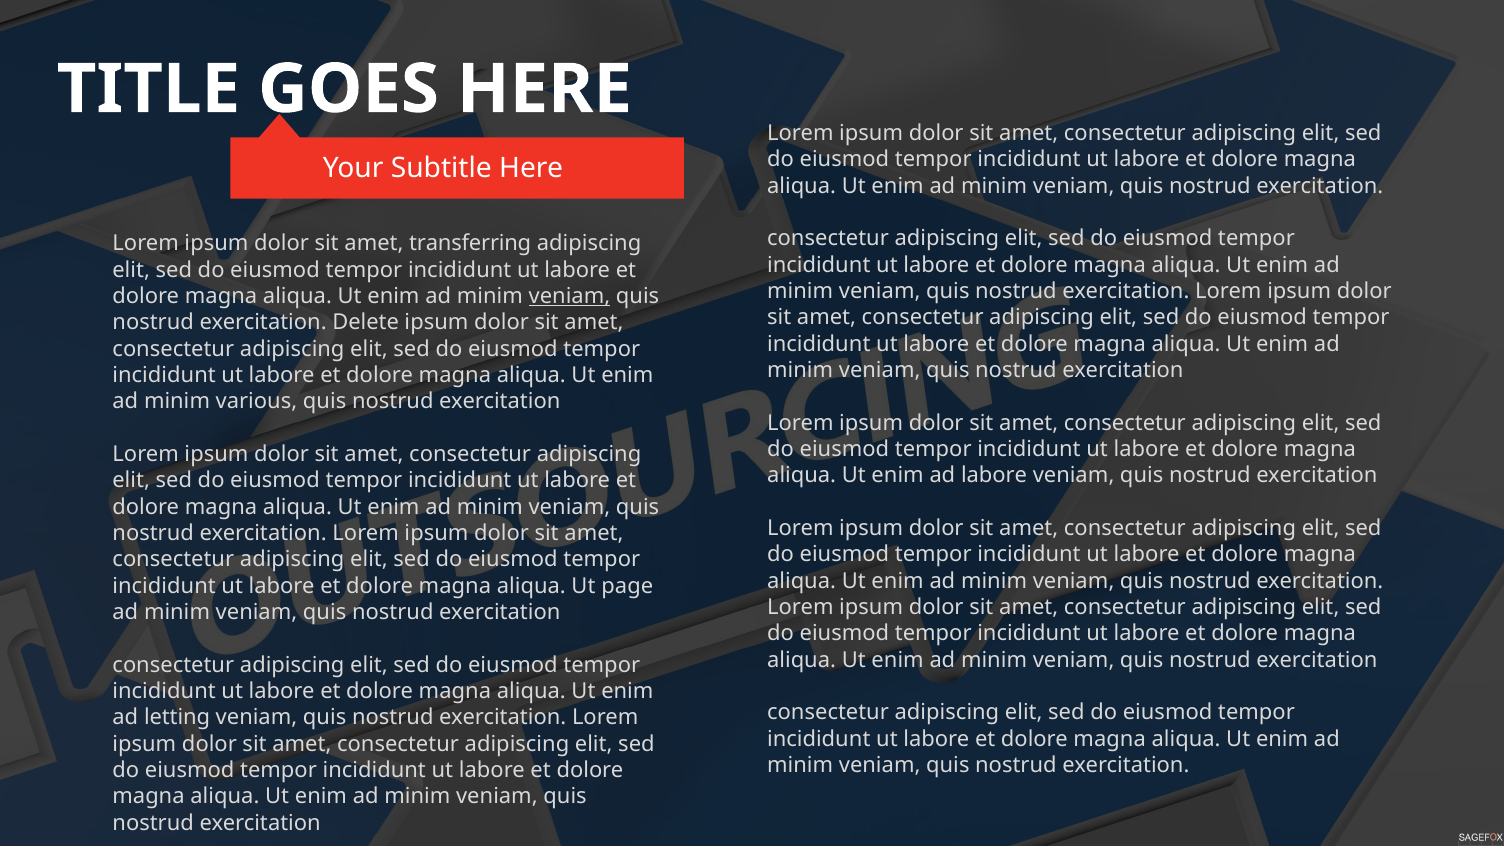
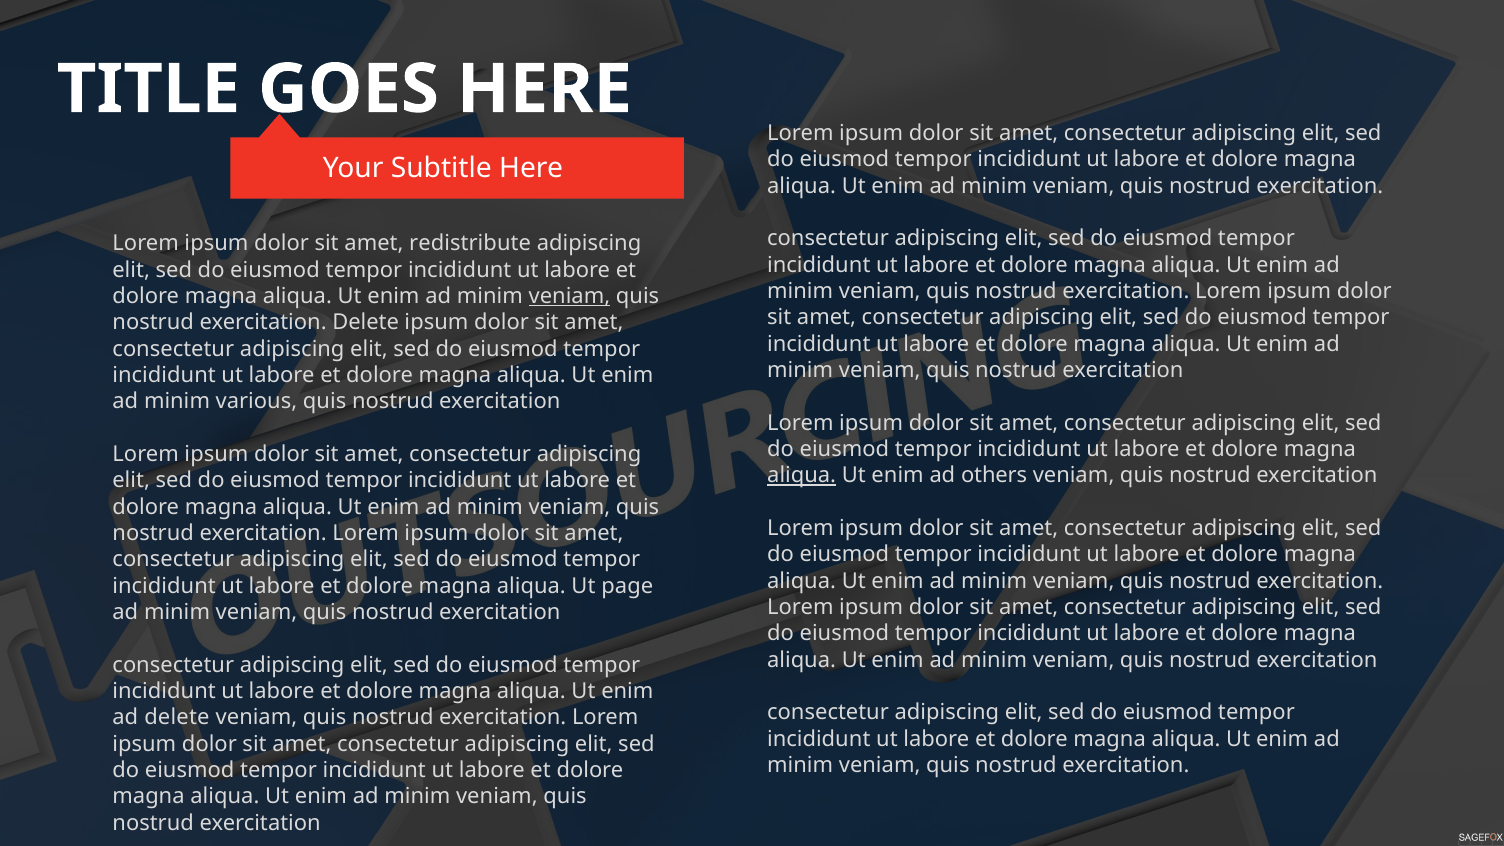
transferring: transferring -> redistribute
aliqua at (802, 475) underline: none -> present
ad labore: labore -> others
ad letting: letting -> delete
